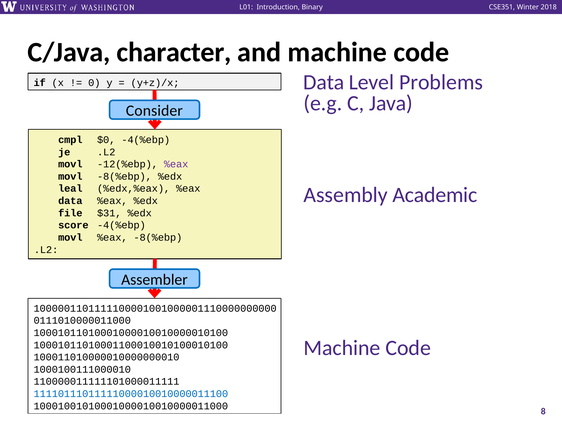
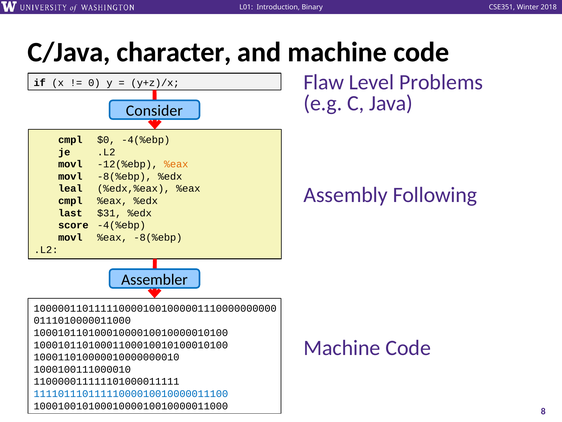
Data at (324, 82): Data -> Flaw
%eax at (176, 164) colour: purple -> orange
Academic: Academic -> Following
data at (70, 201): data -> cmpl
file: file -> last
